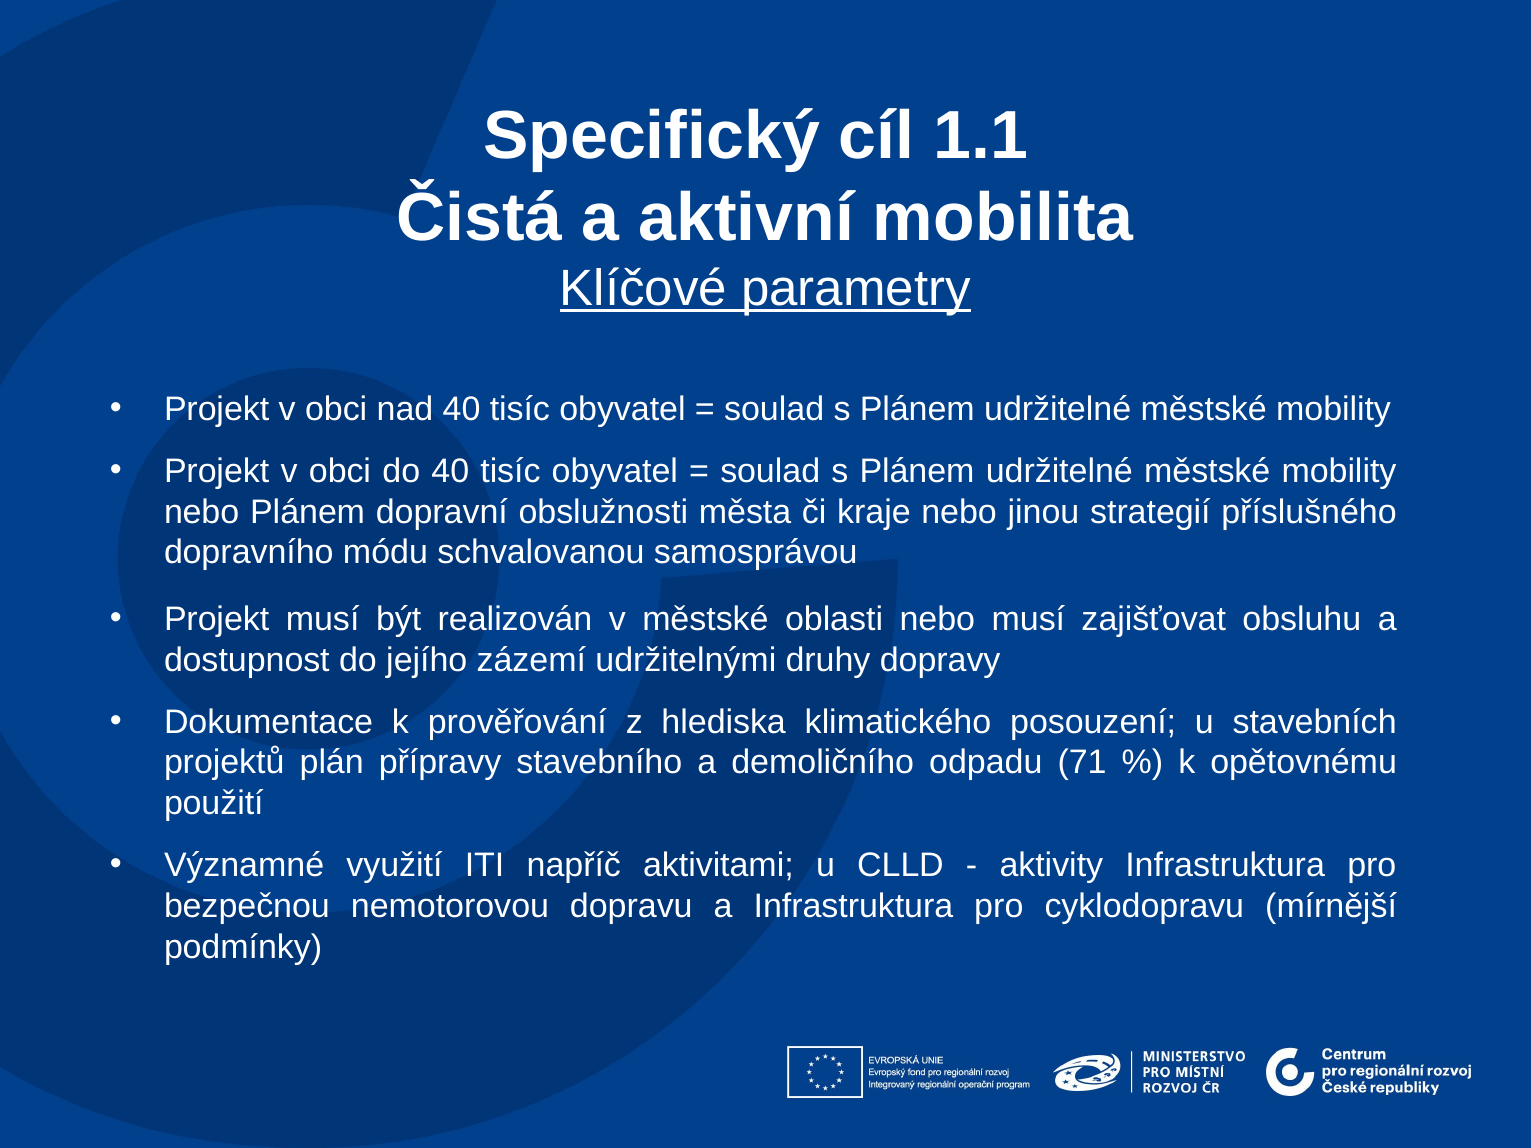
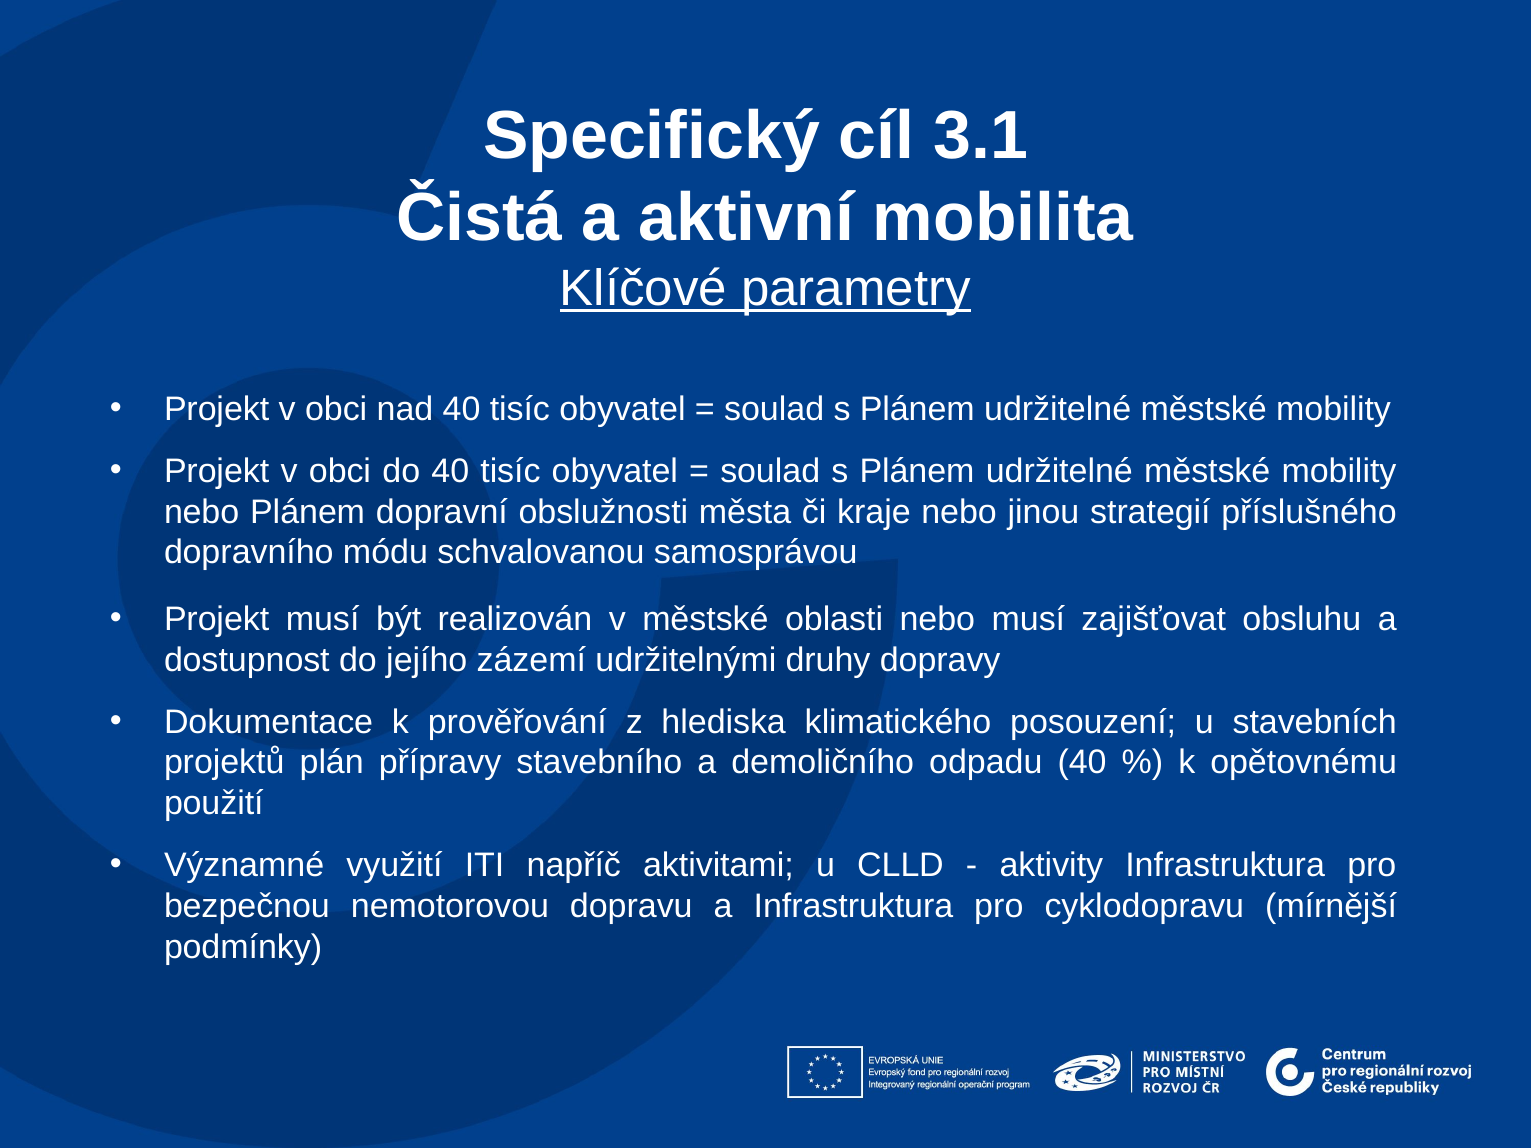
1.1: 1.1 -> 3.1
odpadu 71: 71 -> 40
